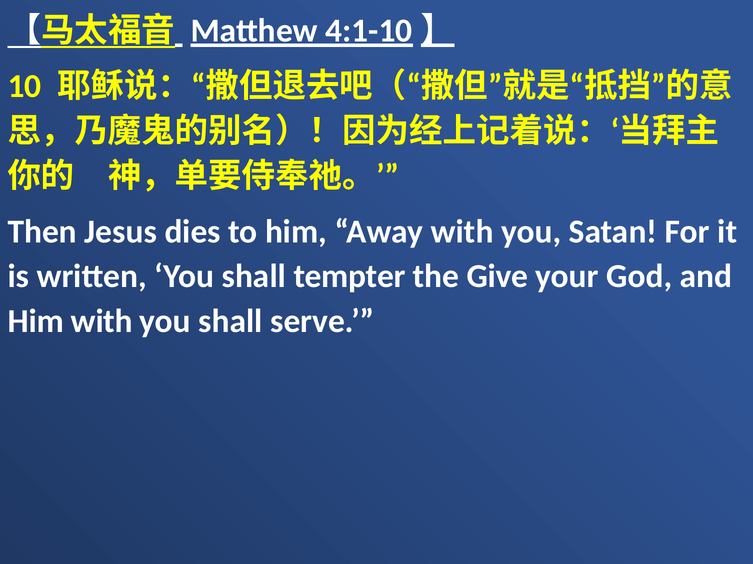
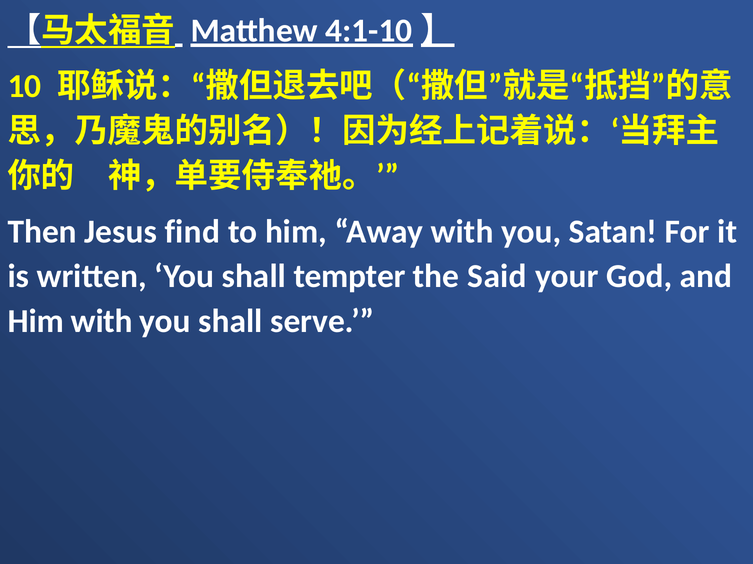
dies: dies -> find
Give: Give -> Said
